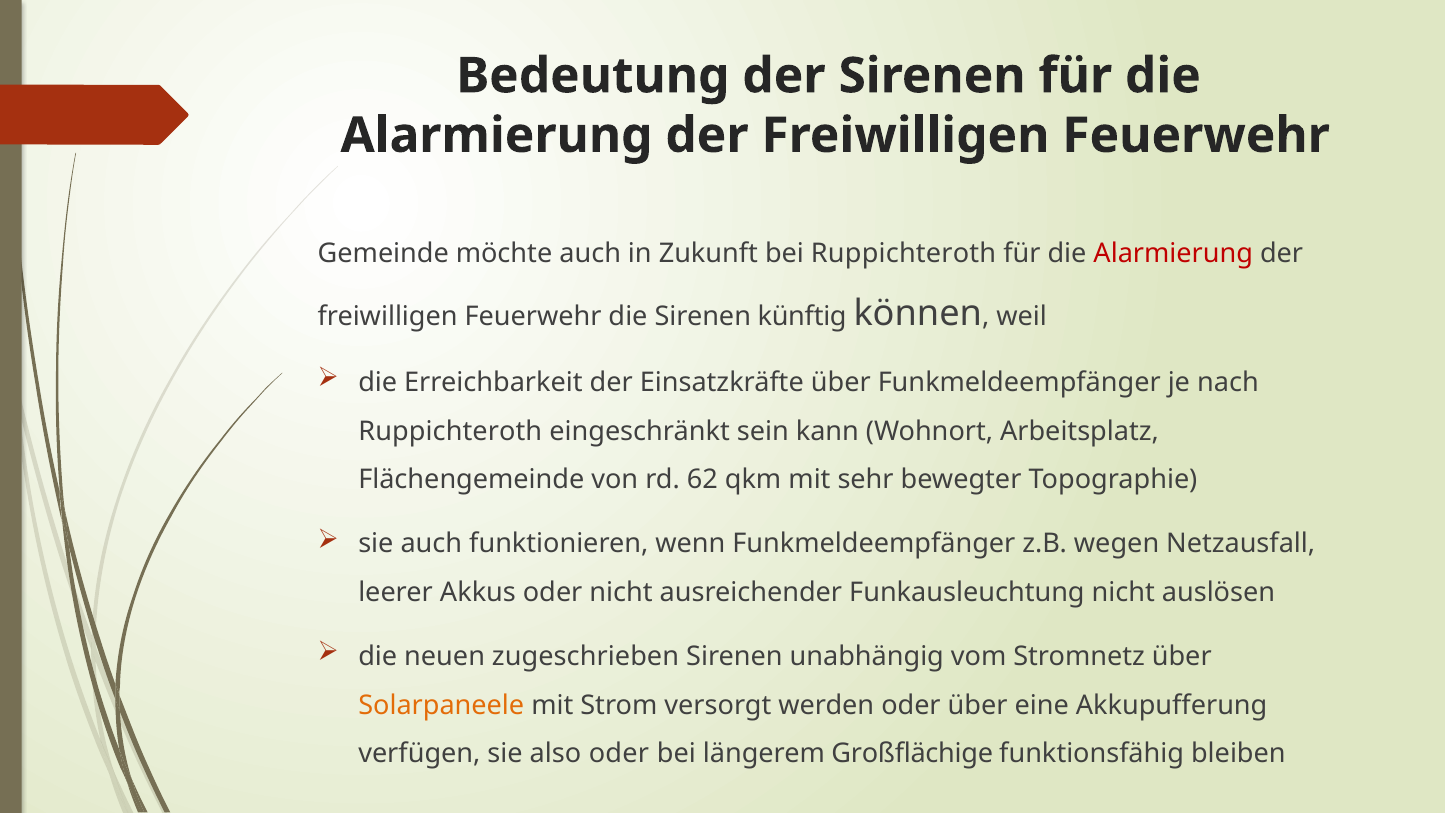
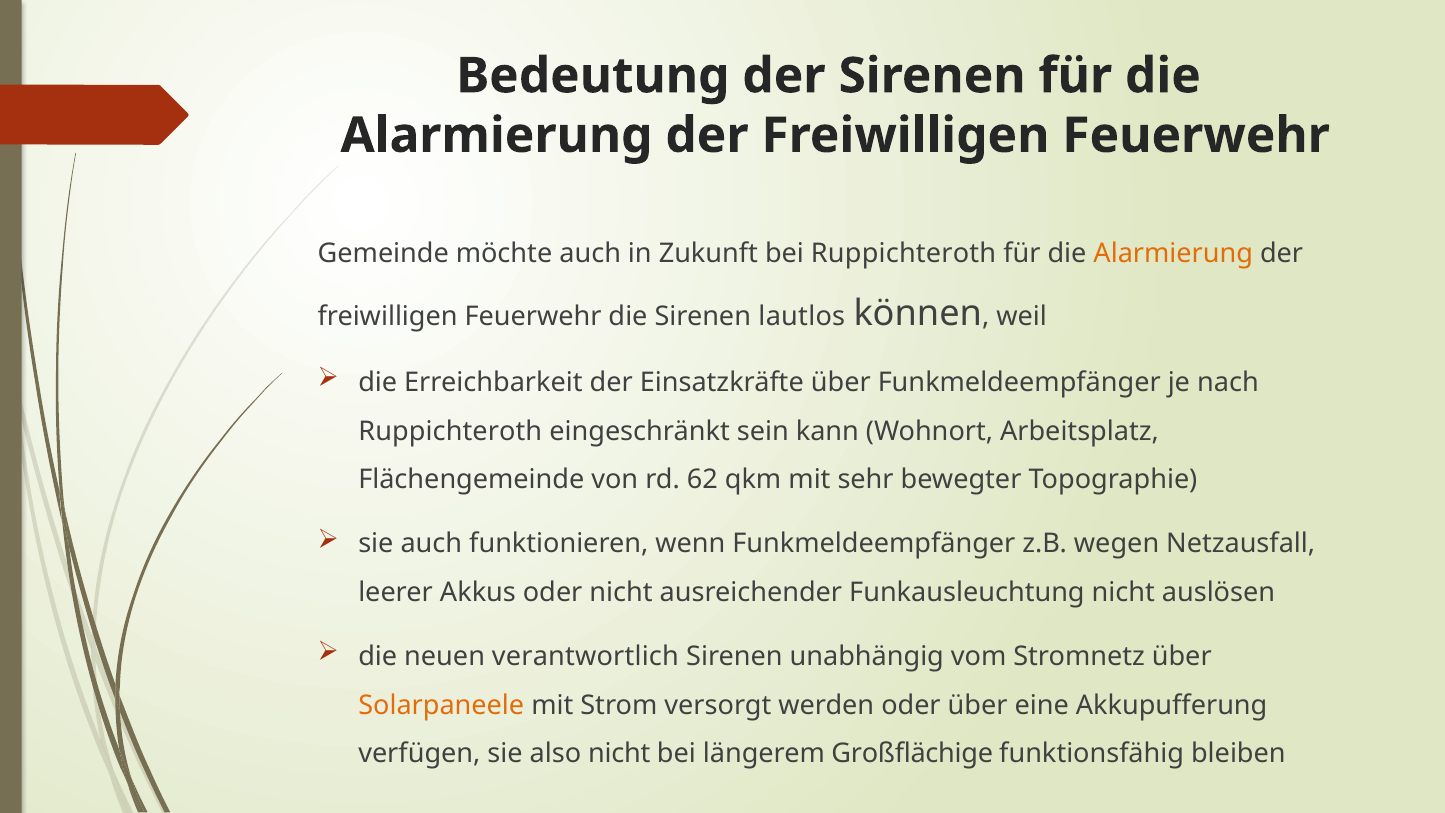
Alarmierung at (1173, 253) colour: red -> orange
künftig: künftig -> lautlos
zugeschrieben: zugeschrieben -> verantwortlich
also oder: oder -> nicht
